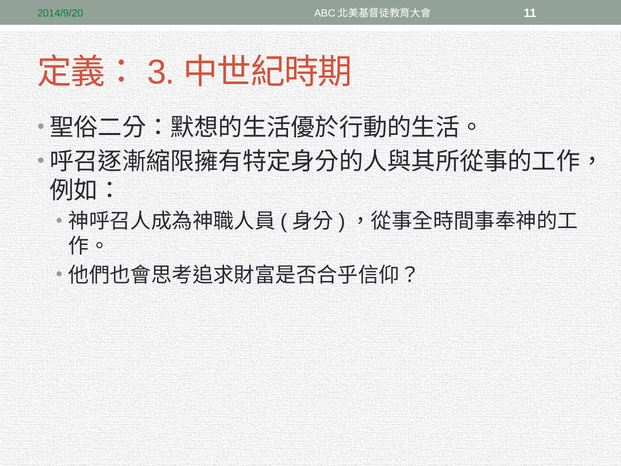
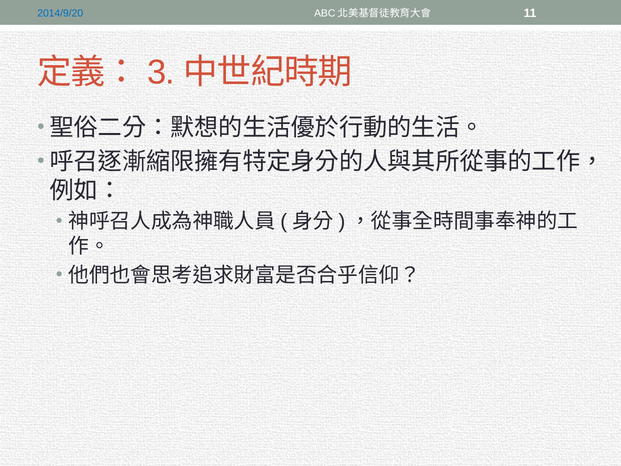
2014/9/20 colour: green -> blue
